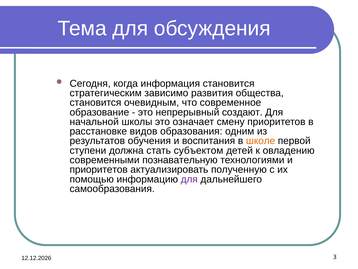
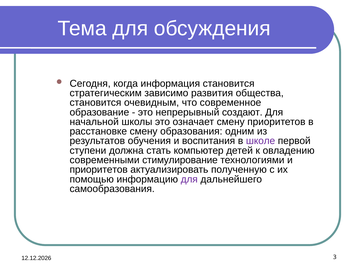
расстановке видов: видов -> смену
школе colour: orange -> purple
субъектом: субъектом -> компьютер
познавательную: познавательную -> стимулирование
